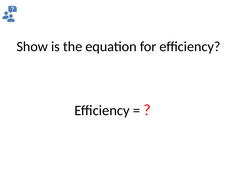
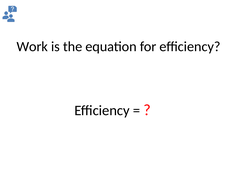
Show: Show -> Work
